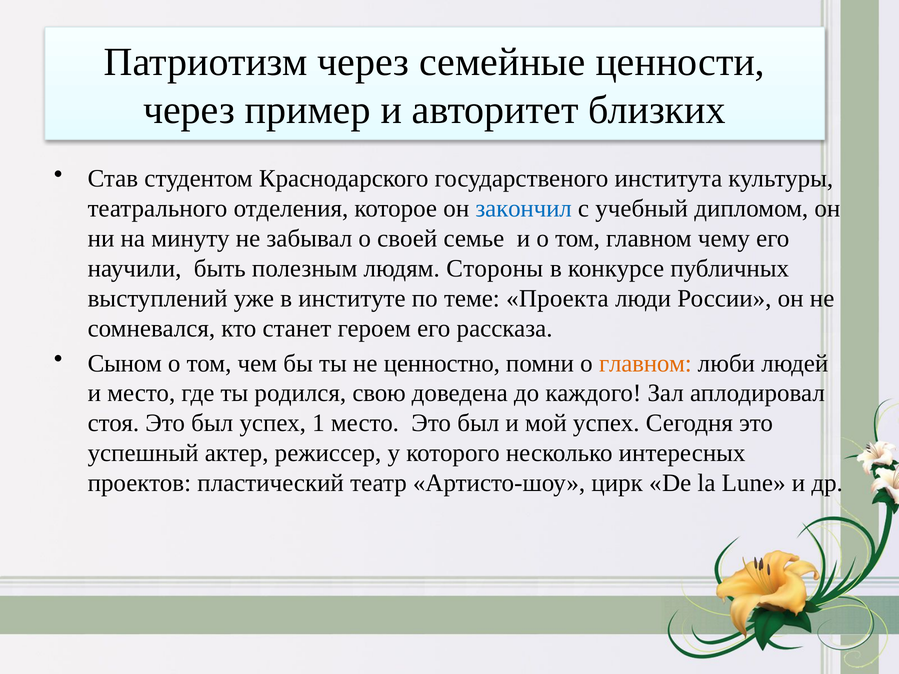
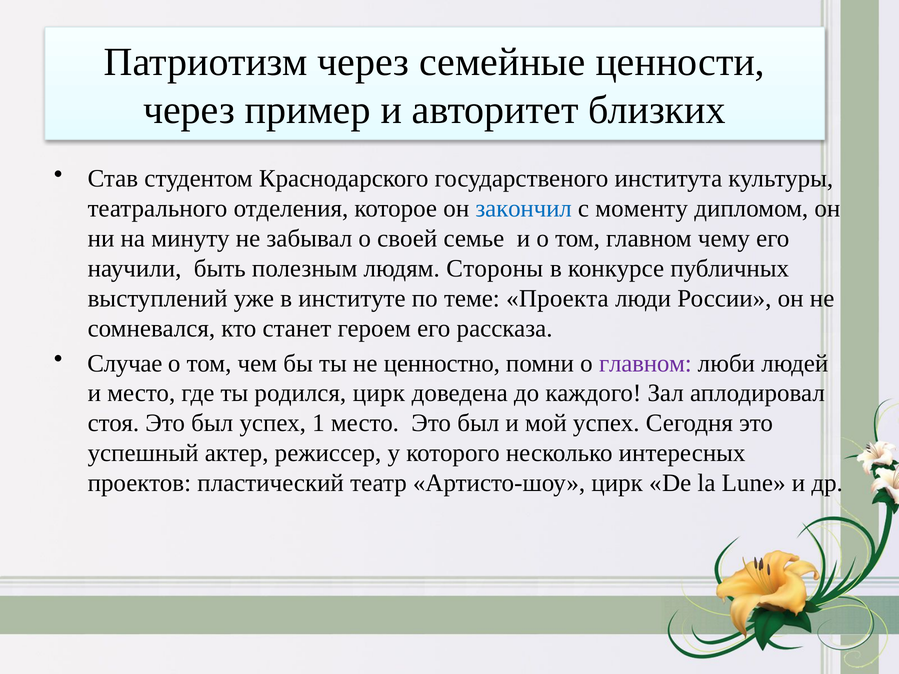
учебный: учебный -> моменту
Сыном: Сыном -> Случае
главном at (645, 363) colour: orange -> purple
родился свою: свою -> цирк
